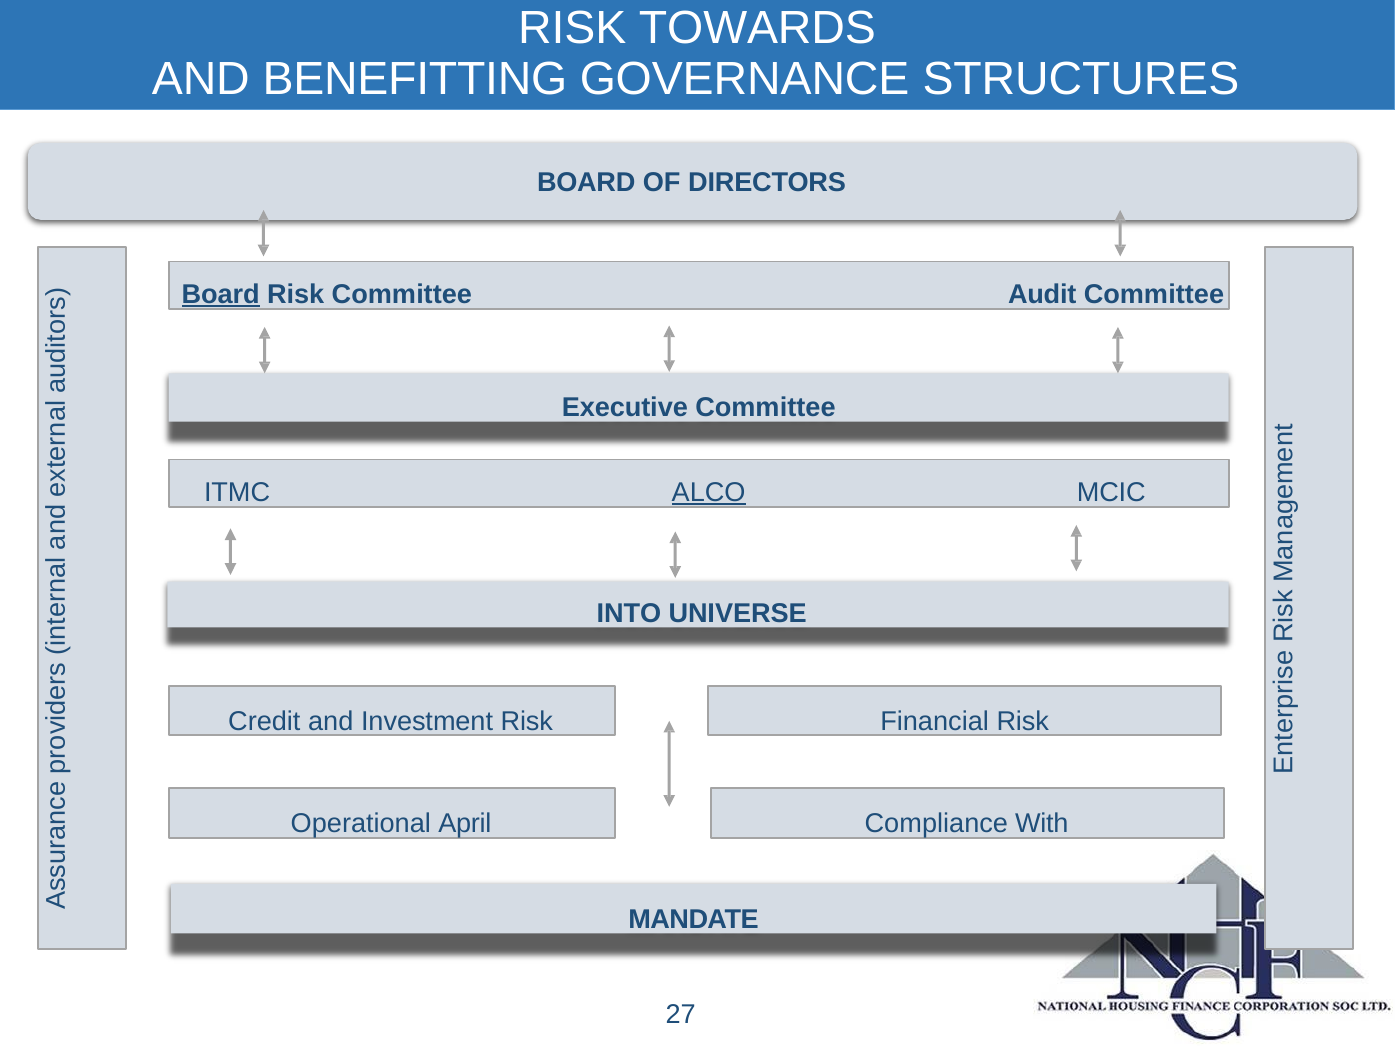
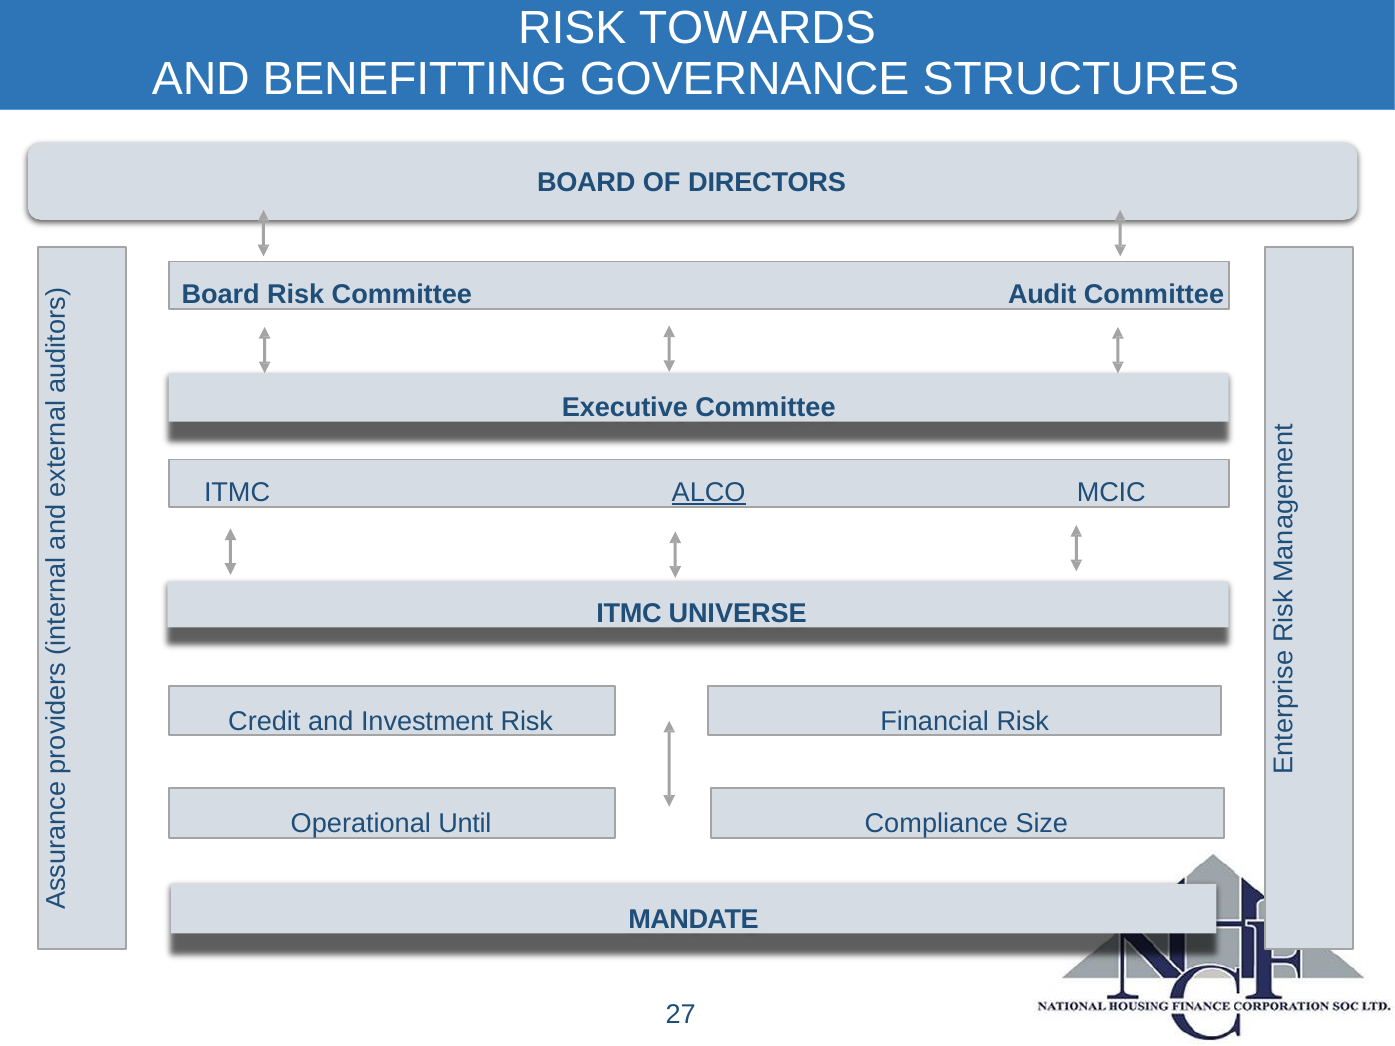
Board at (221, 295) underline: present -> none
INTO at (629, 613): INTO -> ITMC
April: April -> Until
With: With -> Size
